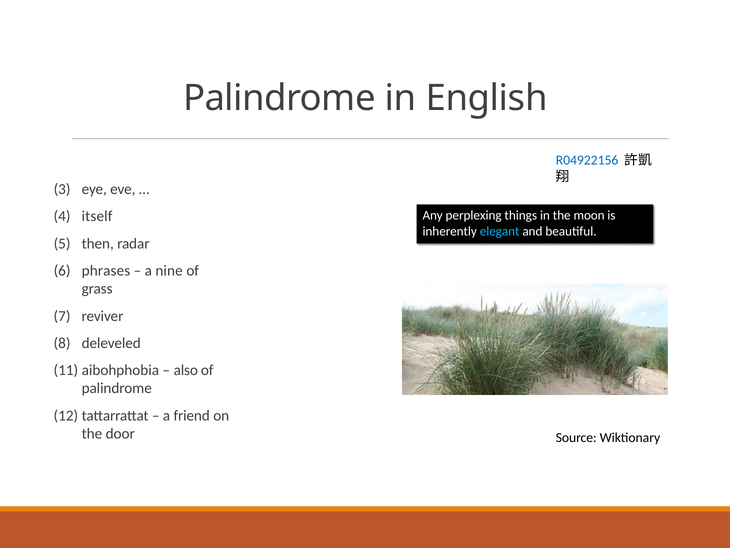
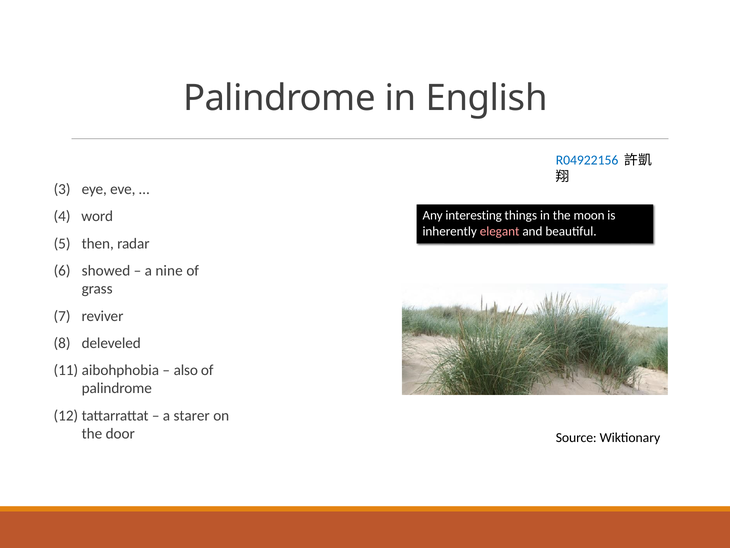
perplexing: perplexing -> interesting
itself: itself -> word
elegant colour: light blue -> pink
phrases: phrases -> showed
friend: friend -> starer
